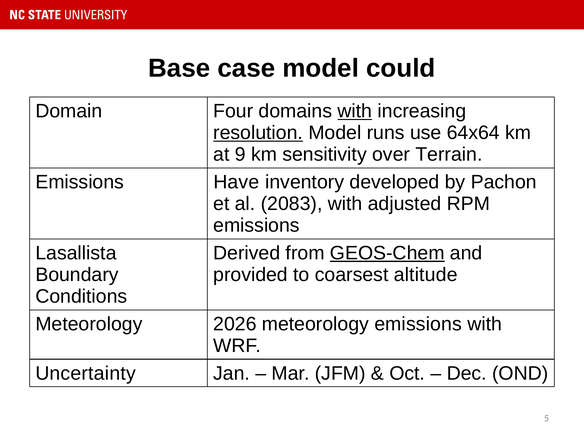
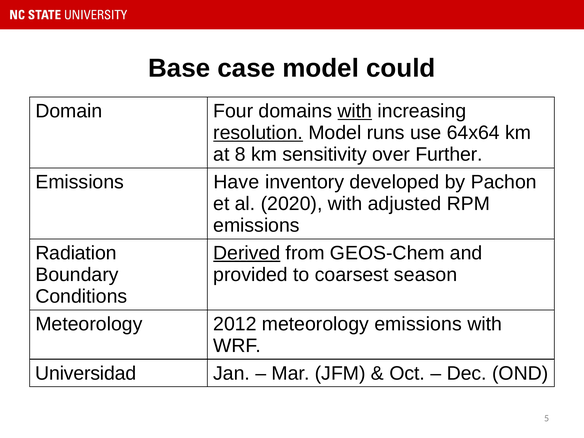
9: 9 -> 8
Terrain: Terrain -> Further
2083: 2083 -> 2020
Lasallista: Lasallista -> Radiation
Derived underline: none -> present
GEOS-Chem underline: present -> none
altitude: altitude -> season
2026: 2026 -> 2012
Uncertainty: Uncertainty -> Universidad
